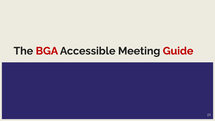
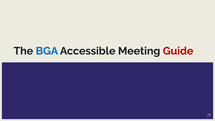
BGA colour: red -> blue
